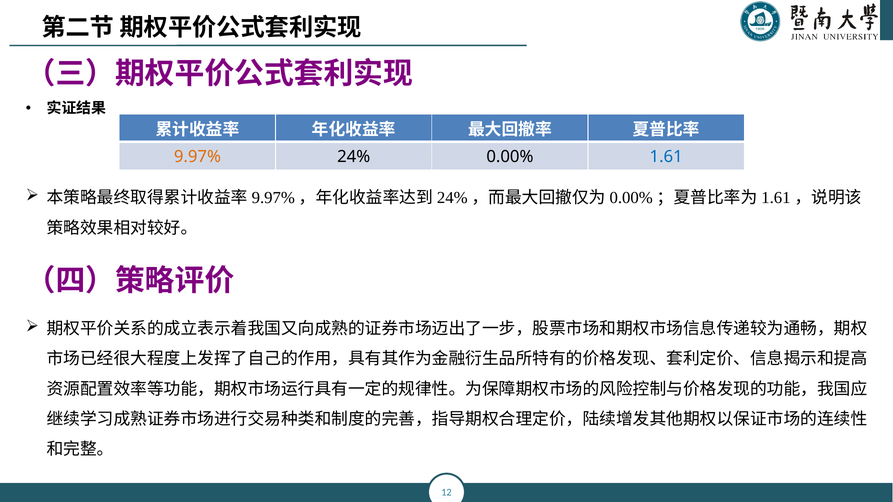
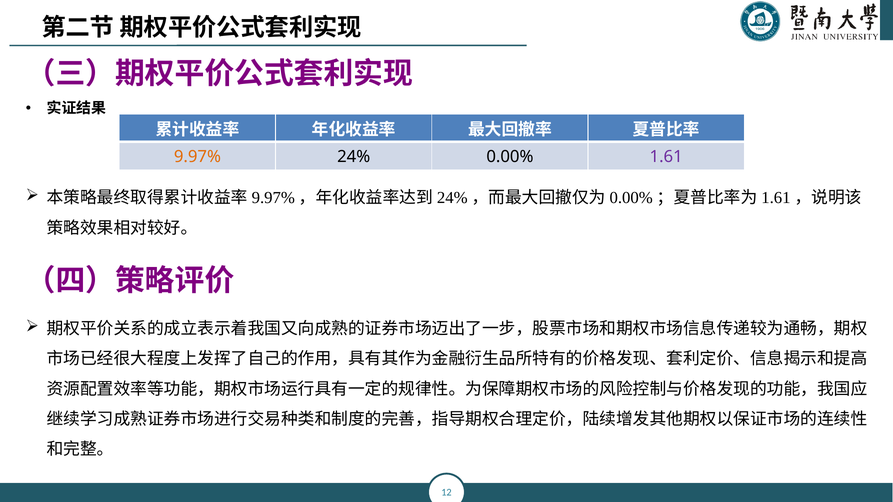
1.61 colour: blue -> purple
